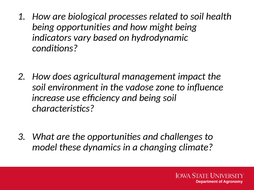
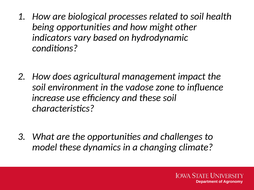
might being: being -> other
and being: being -> these
